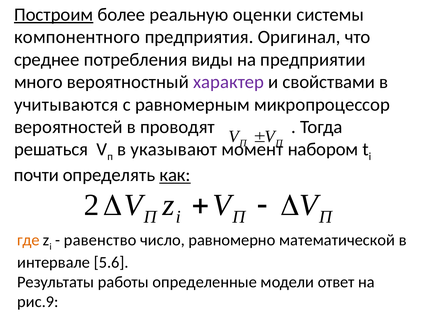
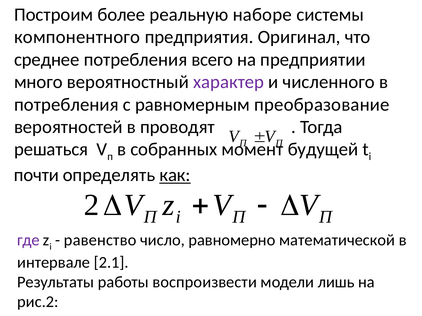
Построим underline: present -> none
оценки: оценки -> наборе
виды: виды -> всего
свойствами: свойствами -> численного
учитываются at (66, 105): учитываются -> потребления
микропроцессор: микропроцессор -> преобразование
указывают: указывают -> собранных
набором: набором -> будущей
где colour: orange -> purple
5.6: 5.6 -> 2.1
определенные: определенные -> воспроизвести
ответ: ответ -> лишь
рис.9: рис.9 -> рис.2
